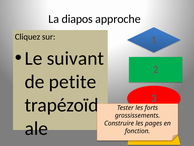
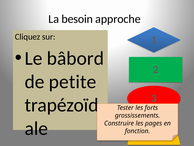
diapos: diapos -> besoin
suivant: suivant -> bâbord
